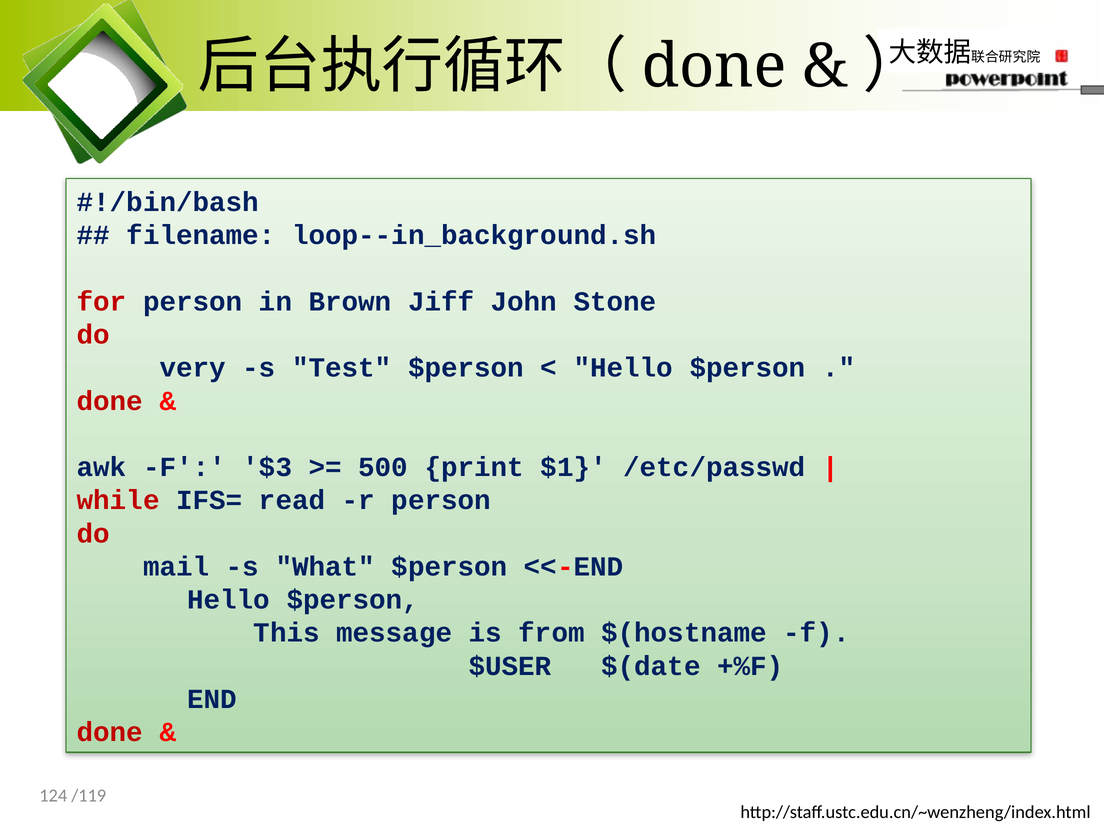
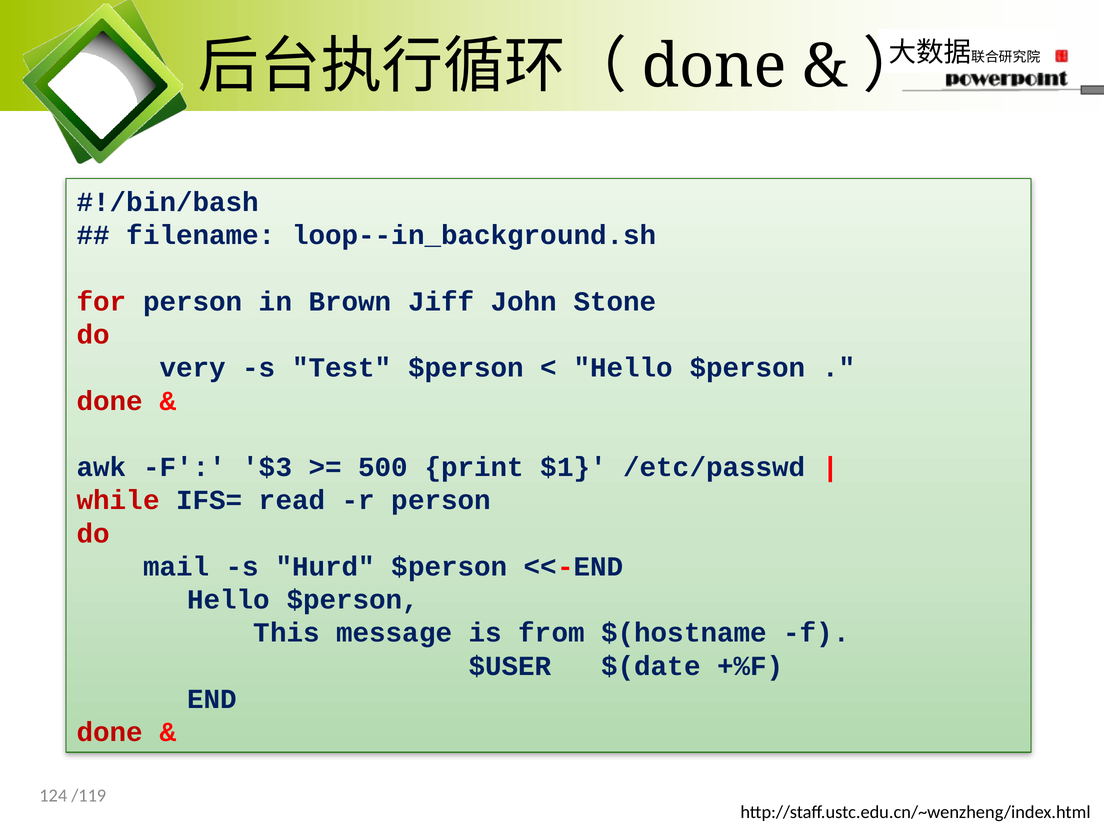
What: What -> Hurd
